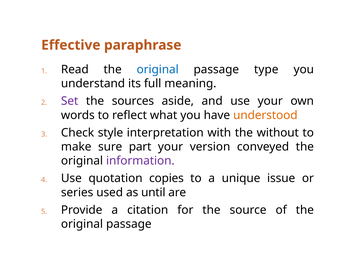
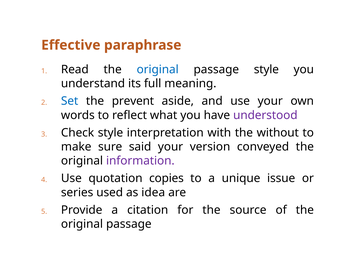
passage type: type -> style
Set colour: purple -> blue
sources: sources -> prevent
understood colour: orange -> purple
part: part -> said
until: until -> idea
